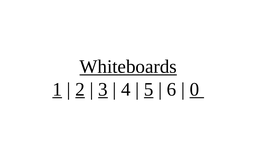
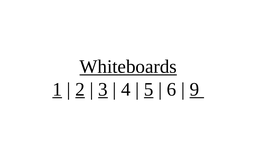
0: 0 -> 9
